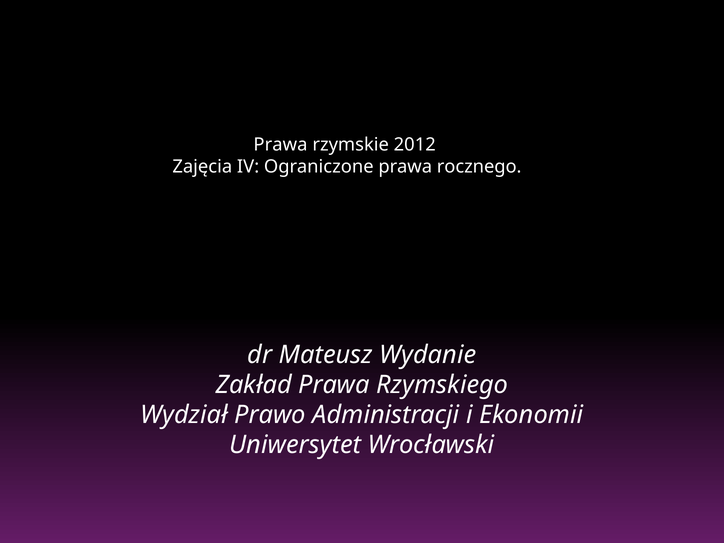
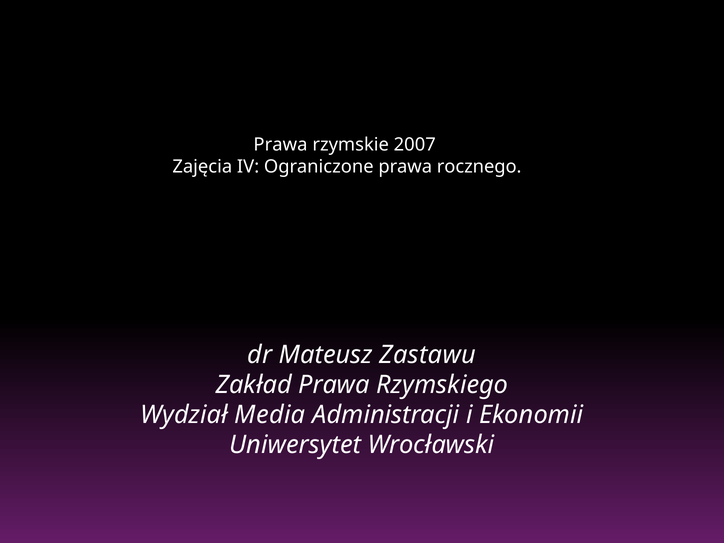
2012: 2012 -> 2007
Wydanie: Wydanie -> Zastawu
Prawo: Prawo -> Media
